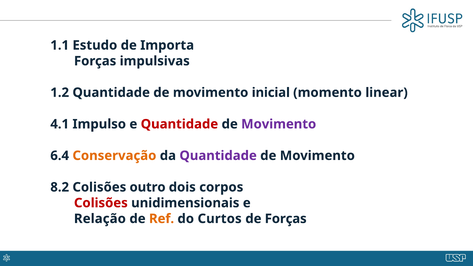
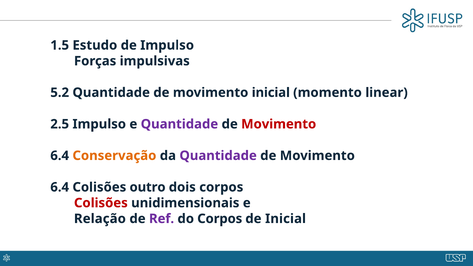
1.1: 1.1 -> 1.5
de Importa: Importa -> Impulso
1.2: 1.2 -> 5.2
4.1: 4.1 -> 2.5
Quantidade at (179, 124) colour: red -> purple
Movimento at (279, 124) colour: purple -> red
8.2 at (60, 187): 8.2 -> 6.4
Ref colour: orange -> purple
do Curtos: Curtos -> Corpos
de Forças: Forças -> Inicial
